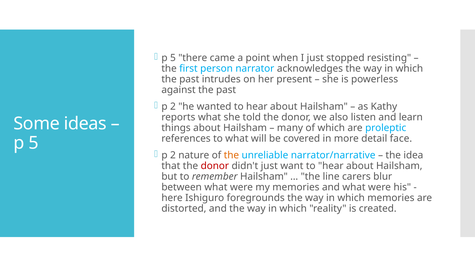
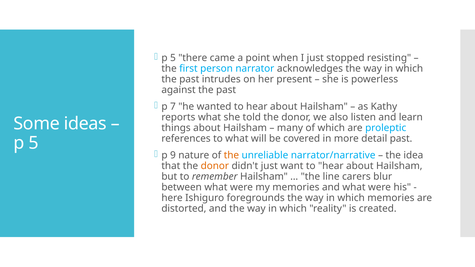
2 at (173, 107): 2 -> 7
detail face: face -> past
2 at (173, 155): 2 -> 9
donor at (215, 166) colour: red -> orange
